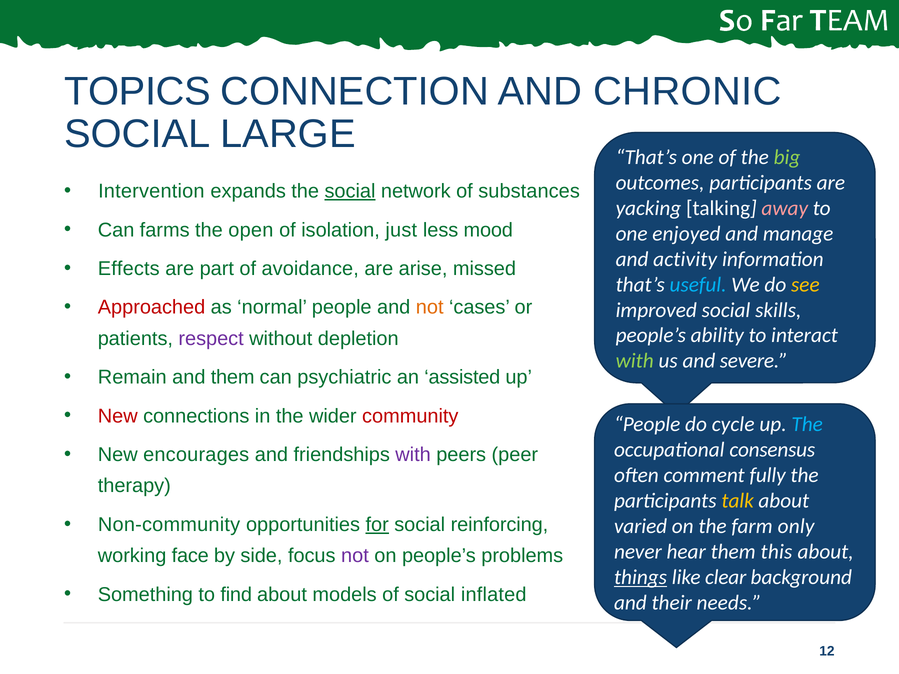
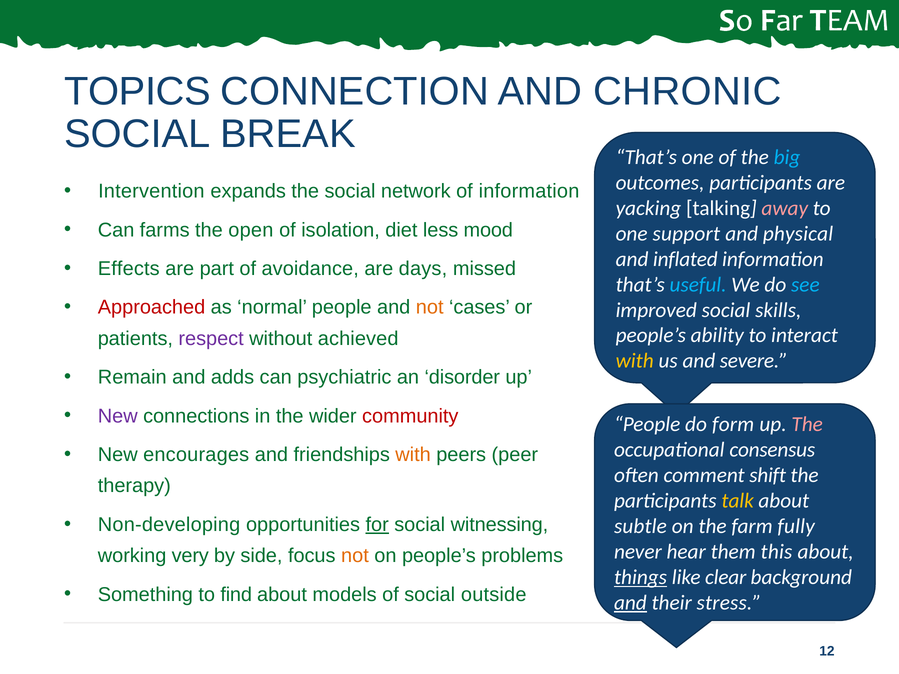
LARGE: LARGE -> BREAK
big colour: light green -> light blue
social at (350, 191) underline: present -> none
of substances: substances -> information
just: just -> diet
enjoyed: enjoyed -> support
manage: manage -> physical
activity: activity -> inflated
arise: arise -> days
see colour: yellow -> light blue
depletion: depletion -> achieved
with at (635, 361) colour: light green -> yellow
and them: them -> adds
assisted: assisted -> disorder
New at (118, 416) colour: red -> purple
cycle: cycle -> form
The at (807, 425) colour: light blue -> pink
with at (413, 455) colour: purple -> orange
fully: fully -> shift
Non-community: Non-community -> Non-developing
reinforcing: reinforcing -> witnessing
varied: varied -> subtle
only: only -> fully
face: face -> very
not at (355, 556) colour: purple -> orange
inflated: inflated -> outside
and at (630, 603) underline: none -> present
needs: needs -> stress
